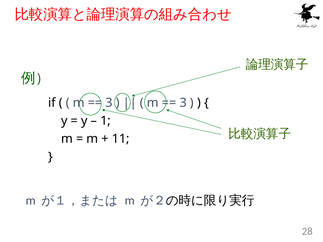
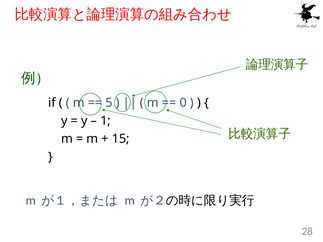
3 at (109, 103): 3 -> 5
3 at (183, 103): 3 -> 0
11: 11 -> 15
